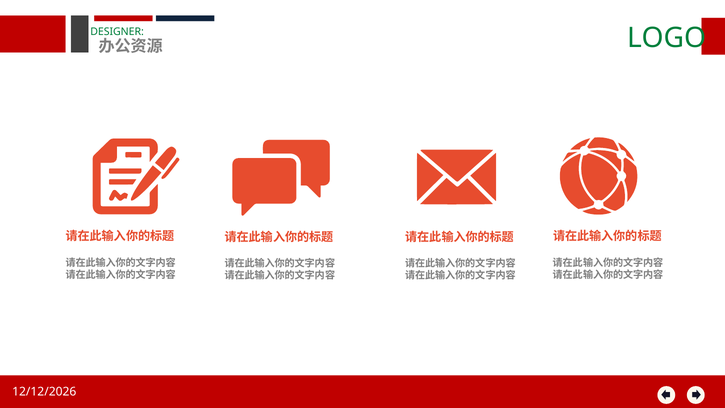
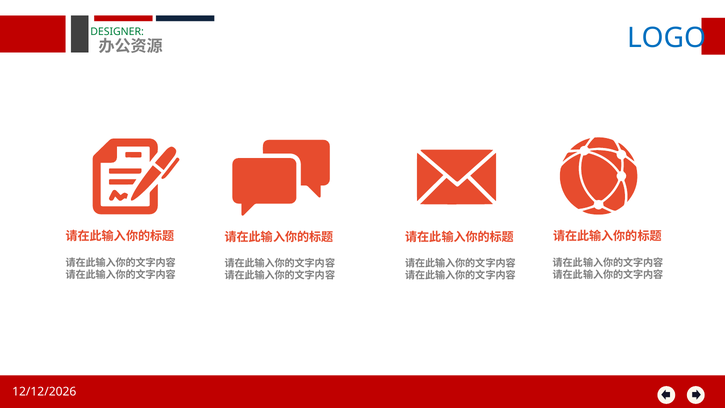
LOGO colour: green -> blue
